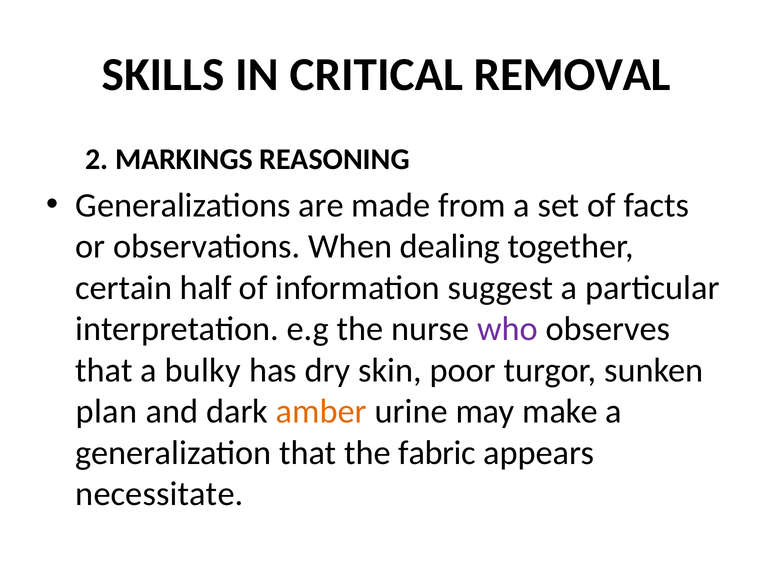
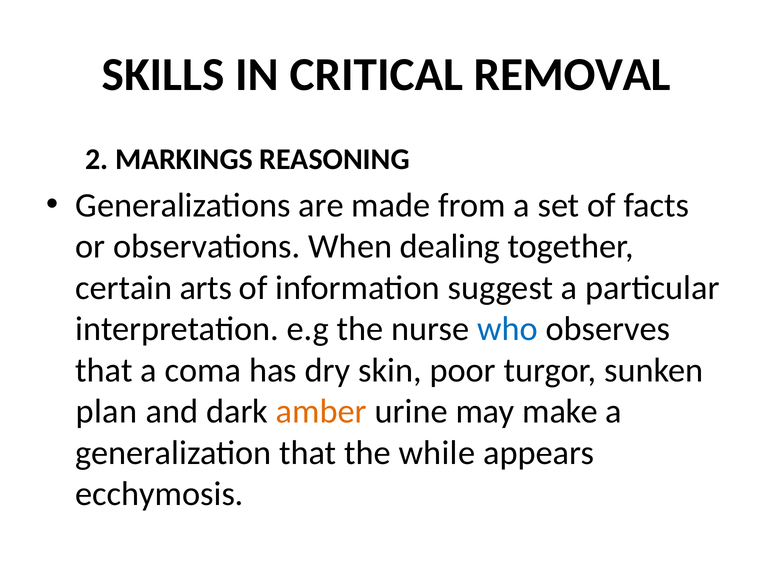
half: half -> arts
who colour: purple -> blue
bulky: bulky -> coma
fabric: fabric -> while
necessitate: necessitate -> ecchymosis
